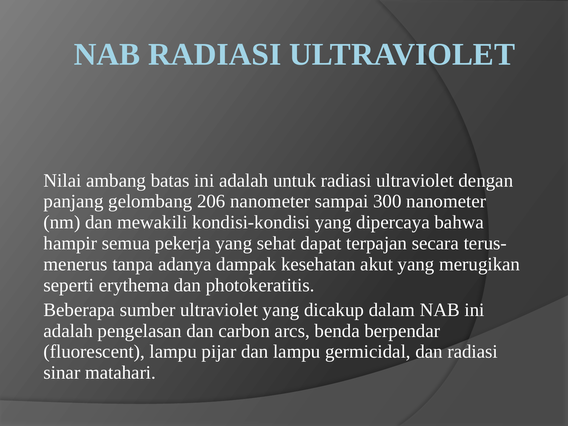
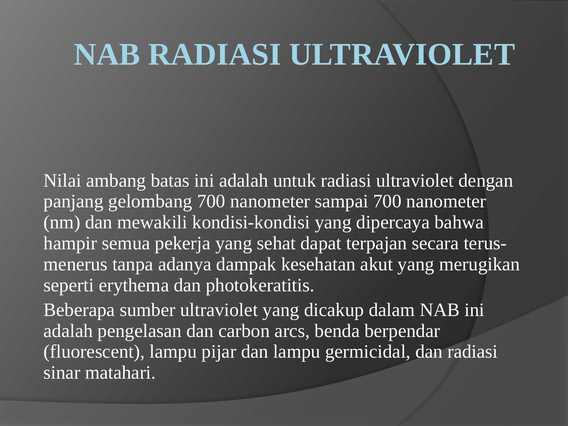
gelombang 206: 206 -> 700
sampai 300: 300 -> 700
